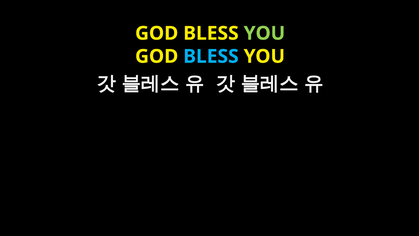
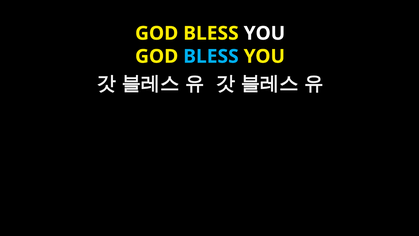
YOU at (264, 33) colour: light green -> white
